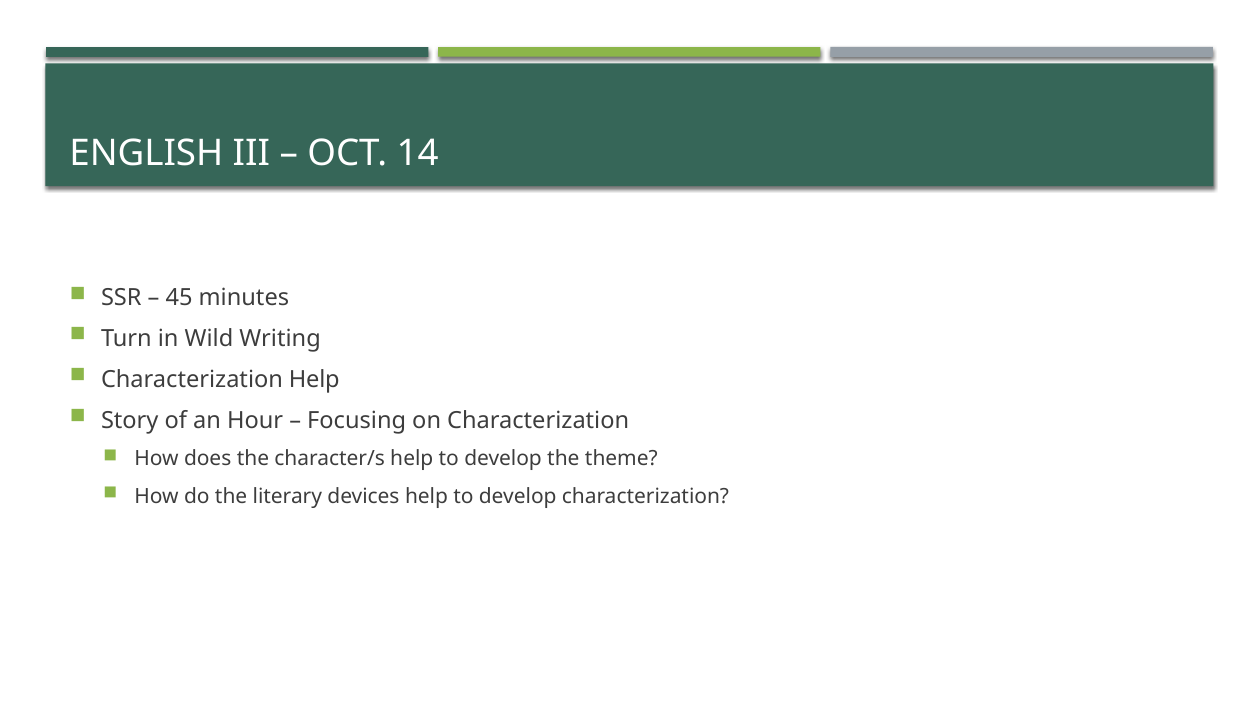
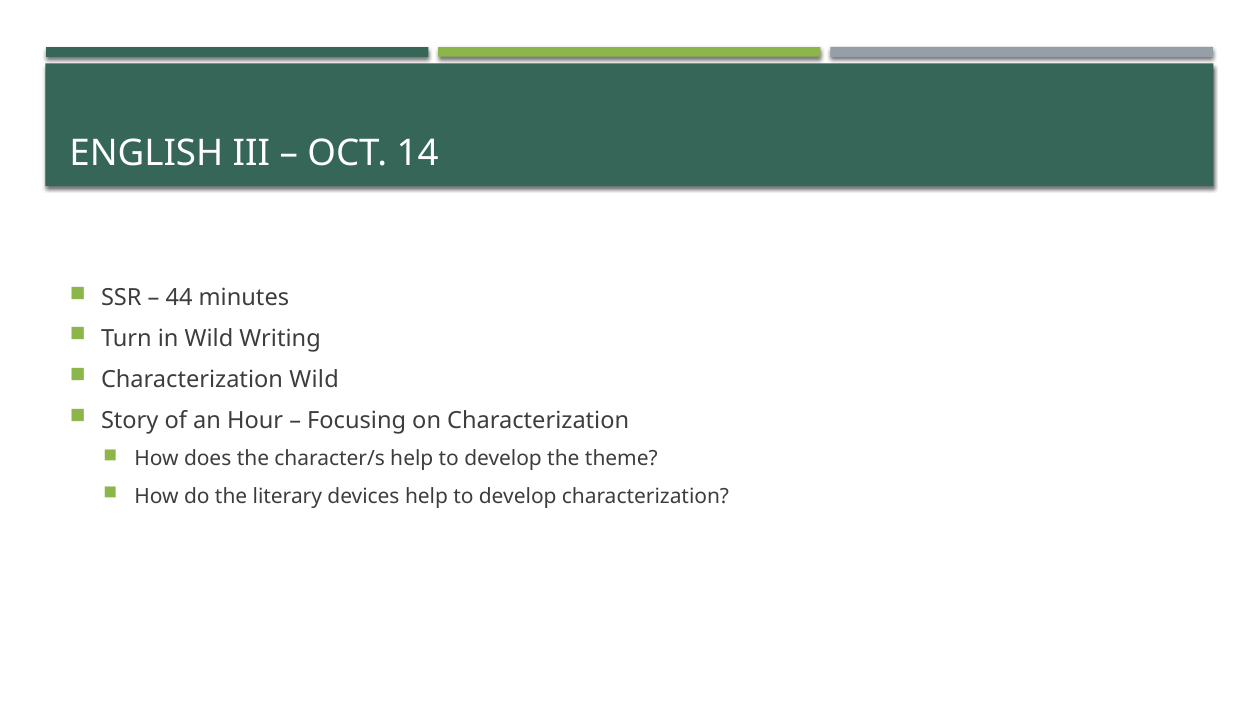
45: 45 -> 44
Characterization Help: Help -> Wild
